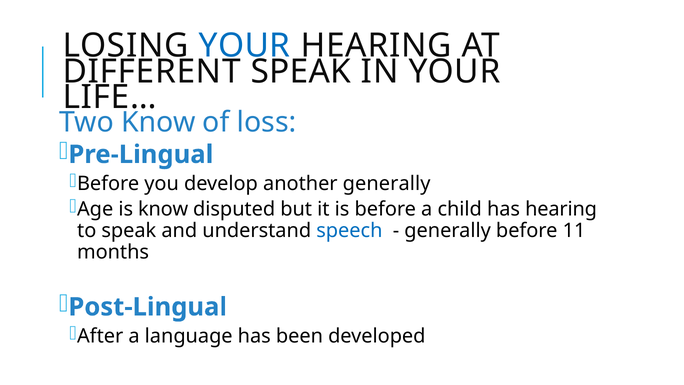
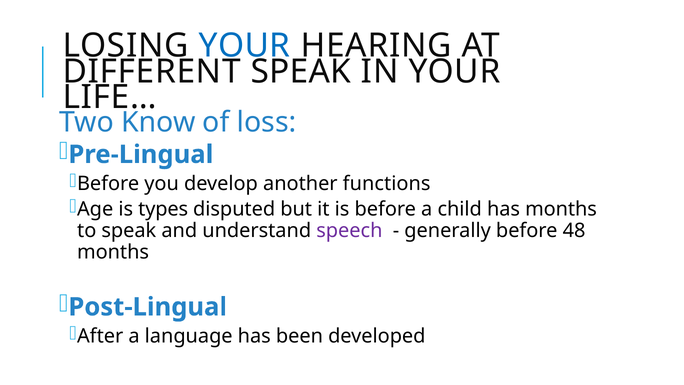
another generally: generally -> functions
is know: know -> types
has hearing: hearing -> months
speech colour: blue -> purple
11: 11 -> 48
